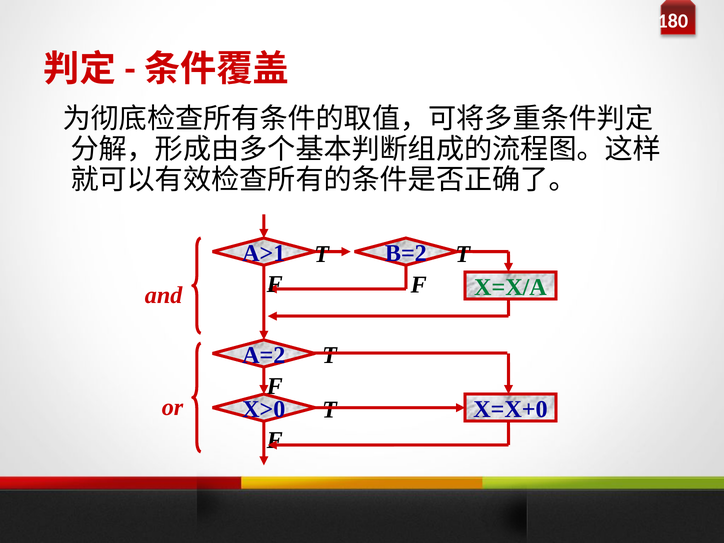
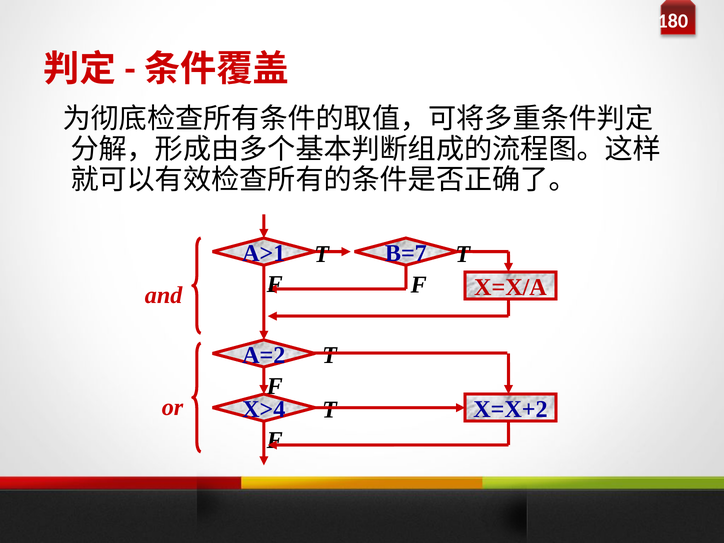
B=2: B=2 -> B=7
X=X/A colour: green -> red
X>0: X>0 -> X>4
X=X+0: X=X+0 -> X=X+2
